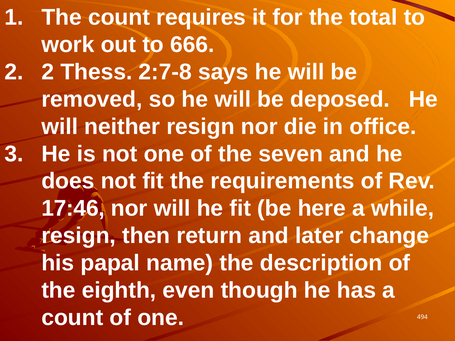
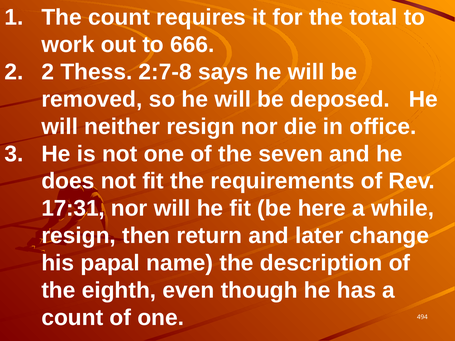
17:46: 17:46 -> 17:31
